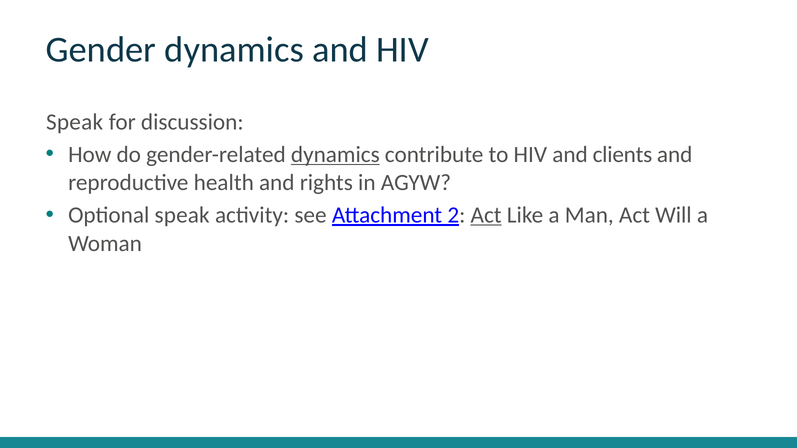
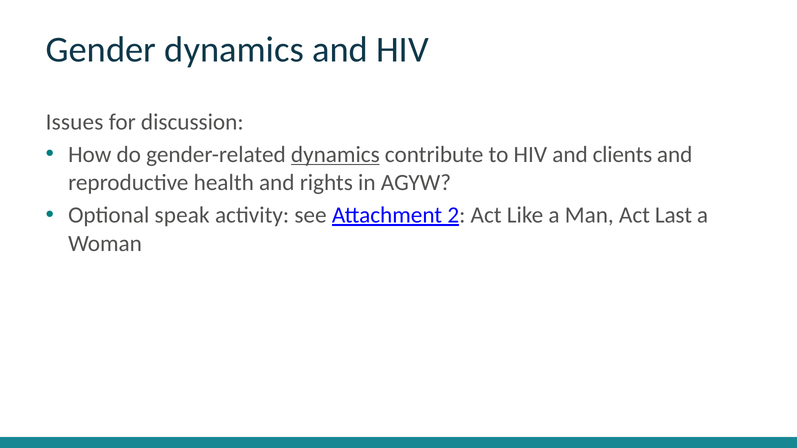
Speak at (75, 122): Speak -> Issues
Act at (486, 215) underline: present -> none
Will: Will -> Last
